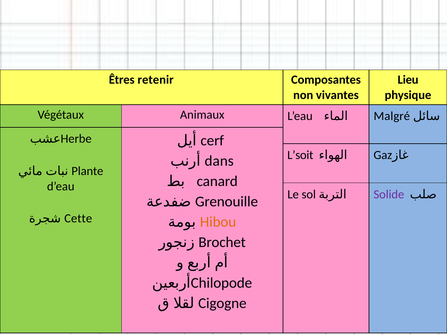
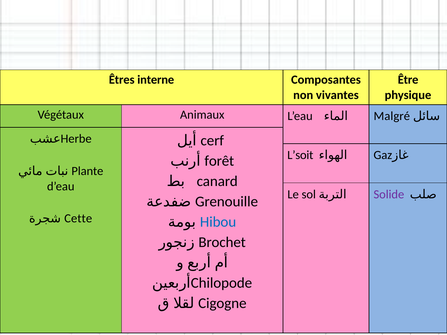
retenir: retenir -> interne
Lieu: Lieu -> Être
dans: dans -> forêt
Hibou colour: orange -> blue
